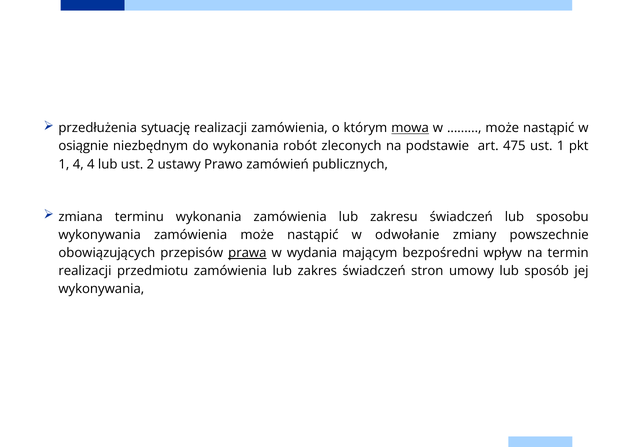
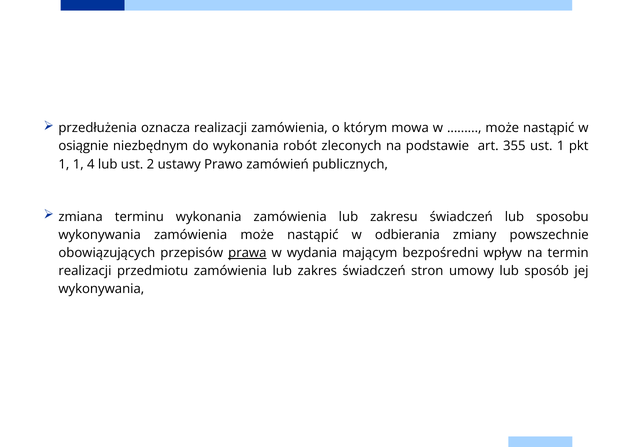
sytuację: sytuację -> oznacza
mowa underline: present -> none
475: 475 -> 355
1 4: 4 -> 1
odwołanie: odwołanie -> odbierania
